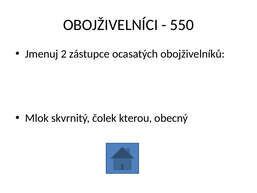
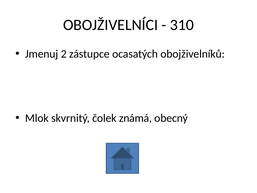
550: 550 -> 310
kterou: kterou -> známá
